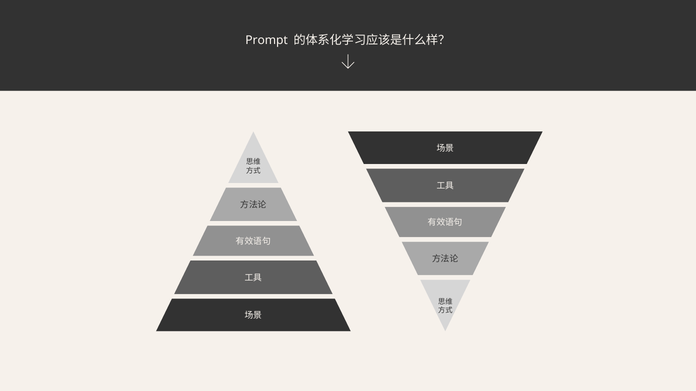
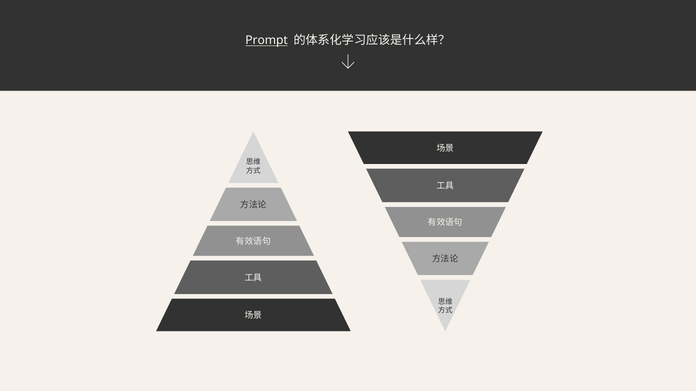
Prompt underline: none -> present
